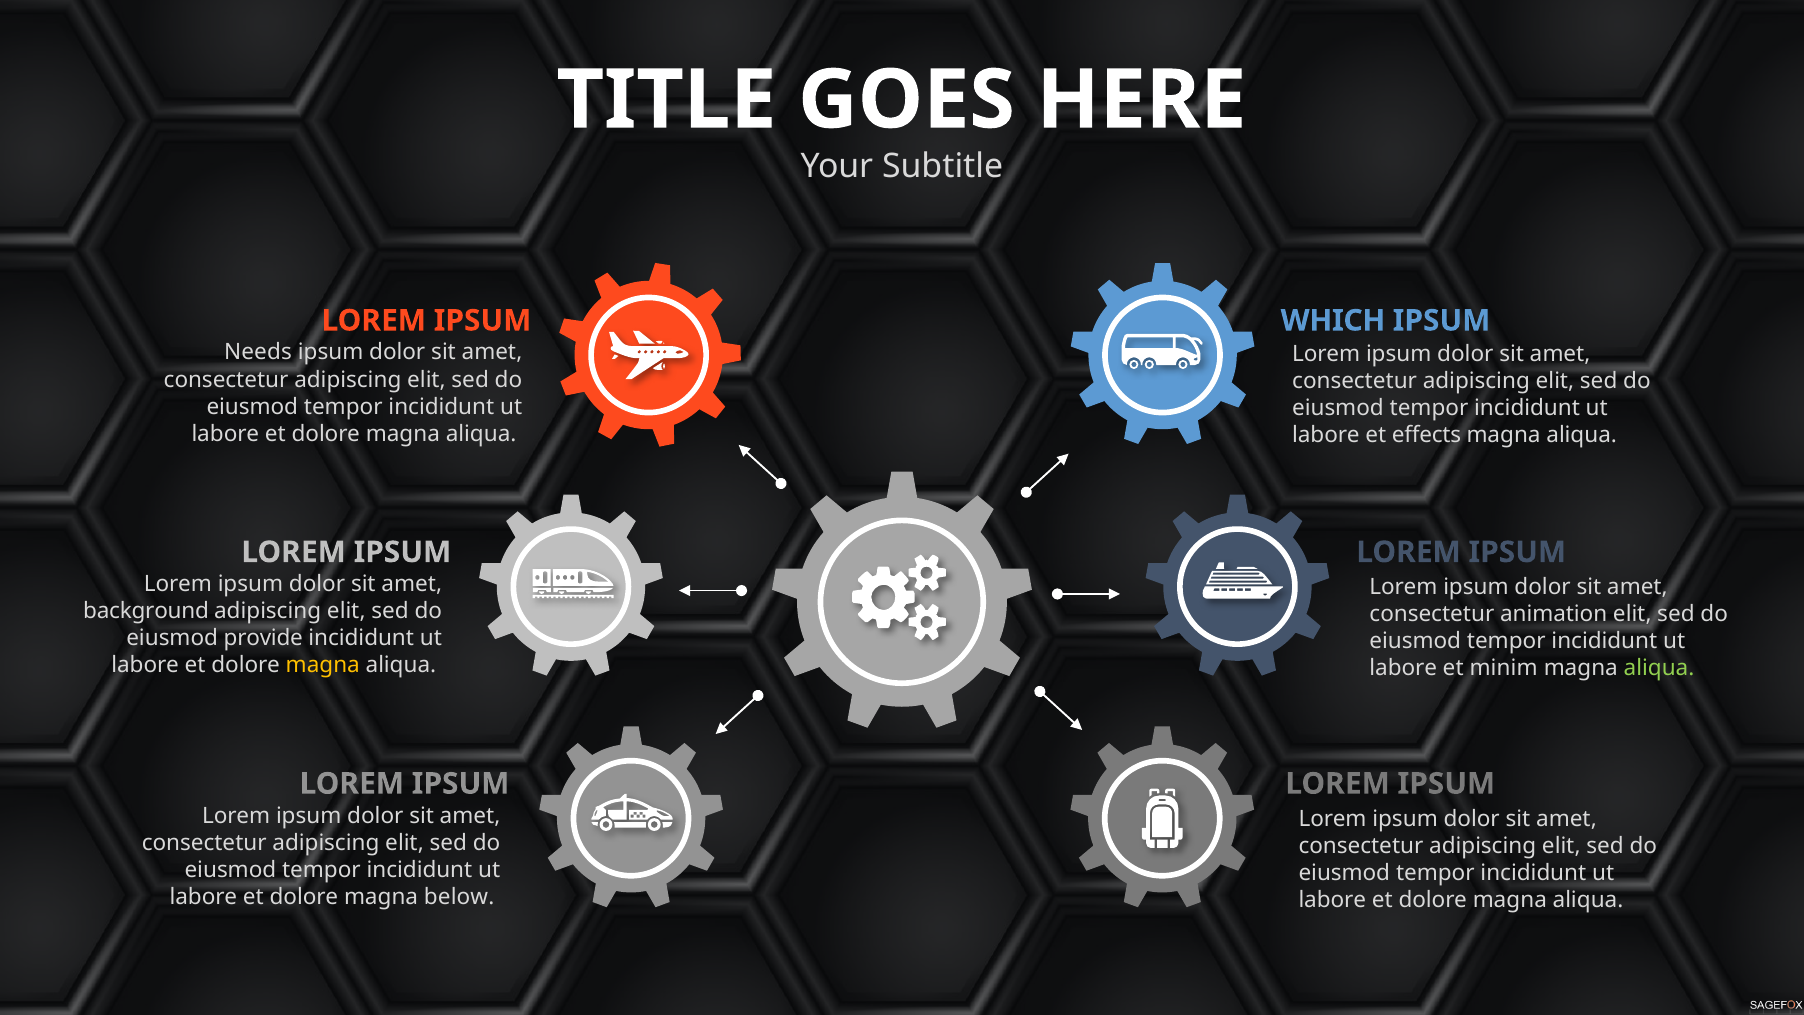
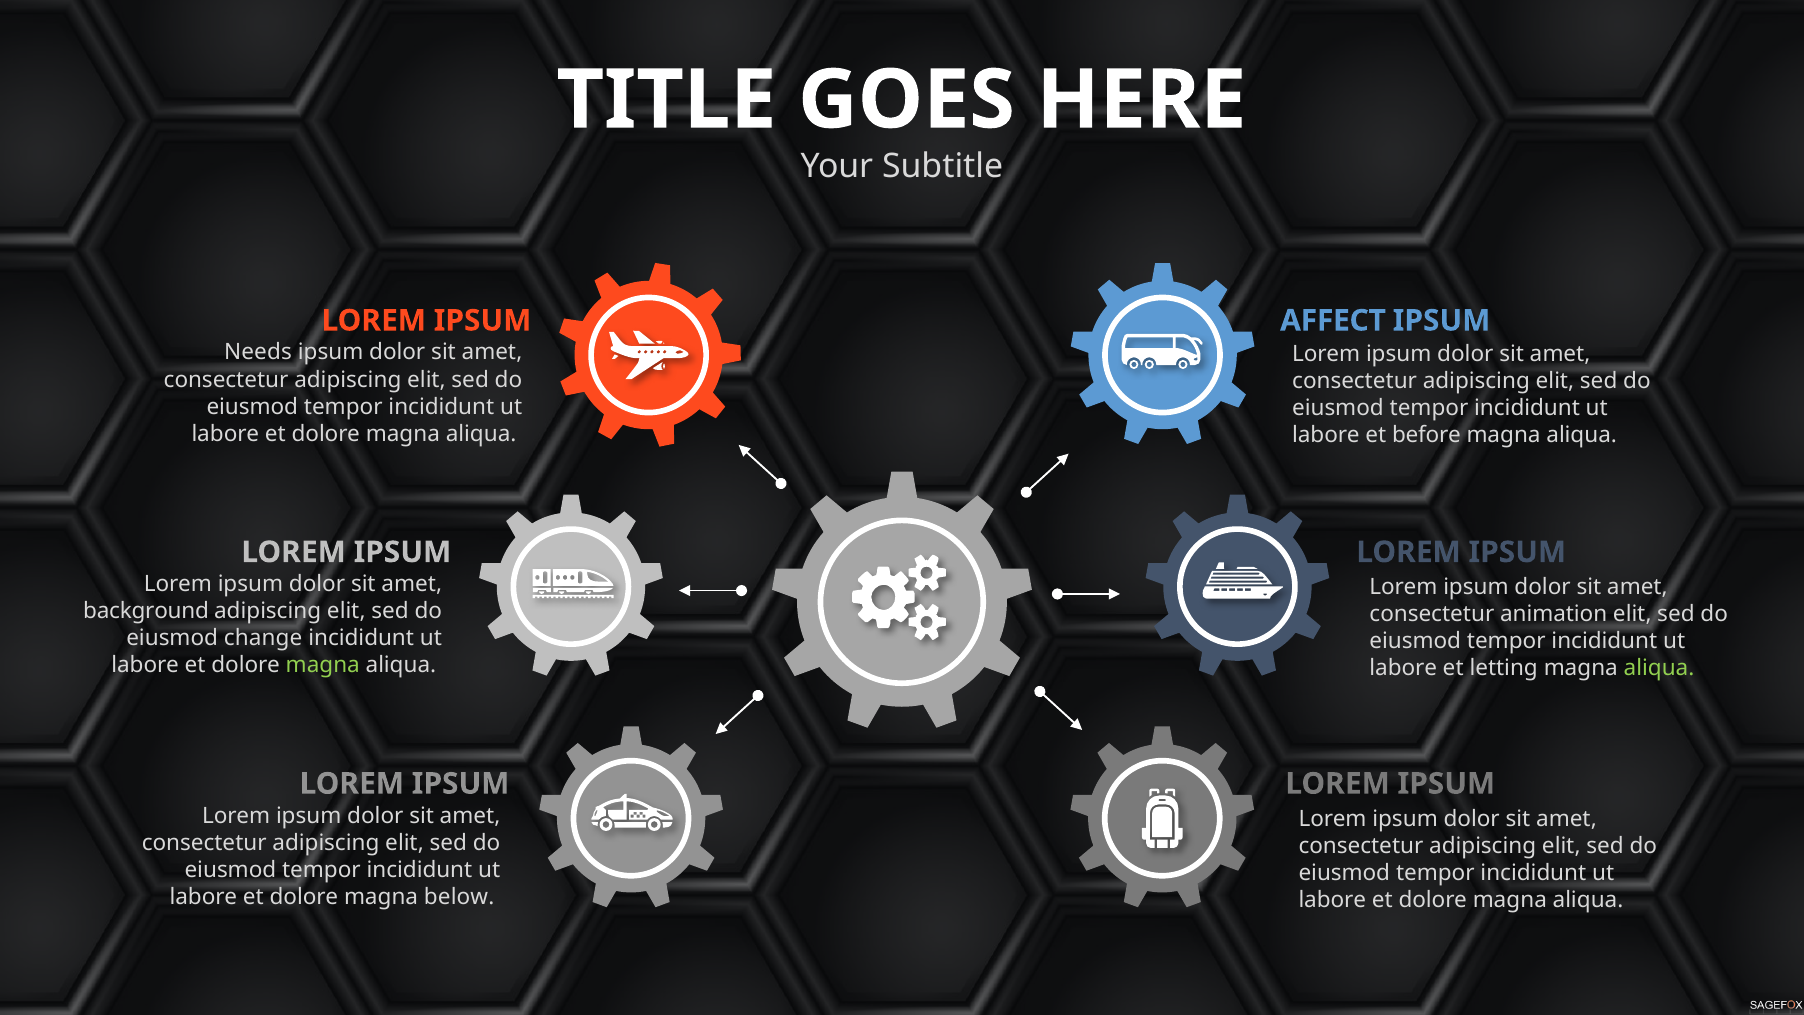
WHICH: WHICH -> AFFECT
effects: effects -> before
provide: provide -> change
magna at (323, 665) colour: yellow -> light green
minim: minim -> letting
